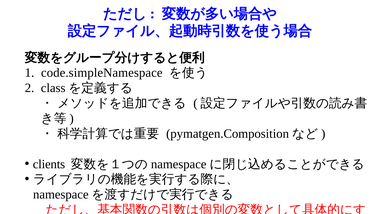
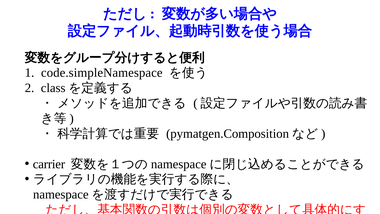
clients: clients -> carrier
